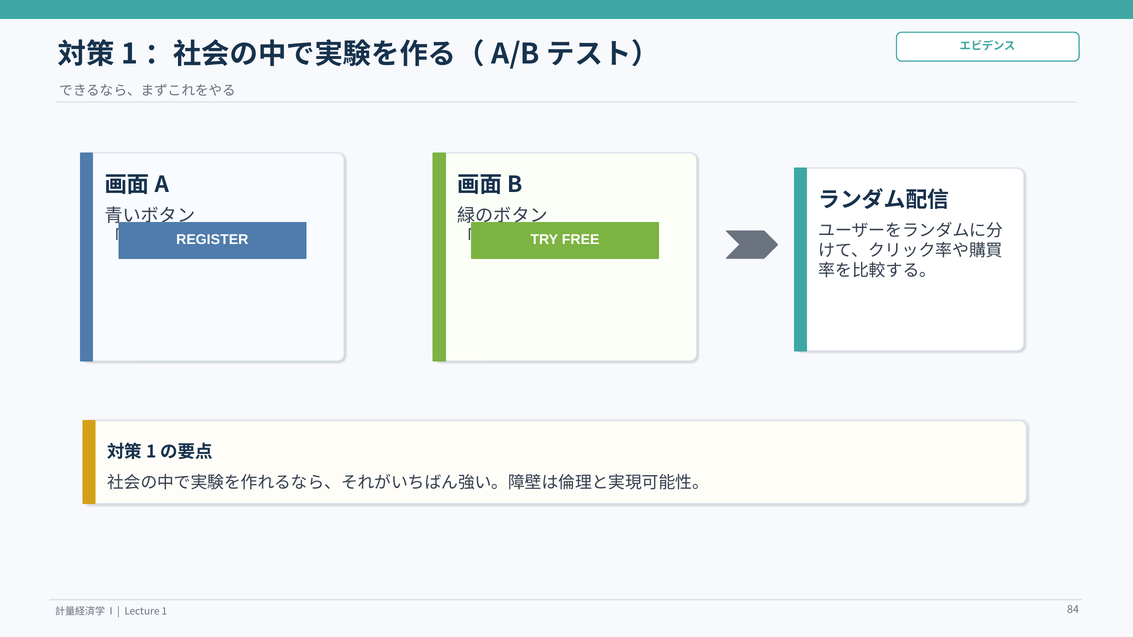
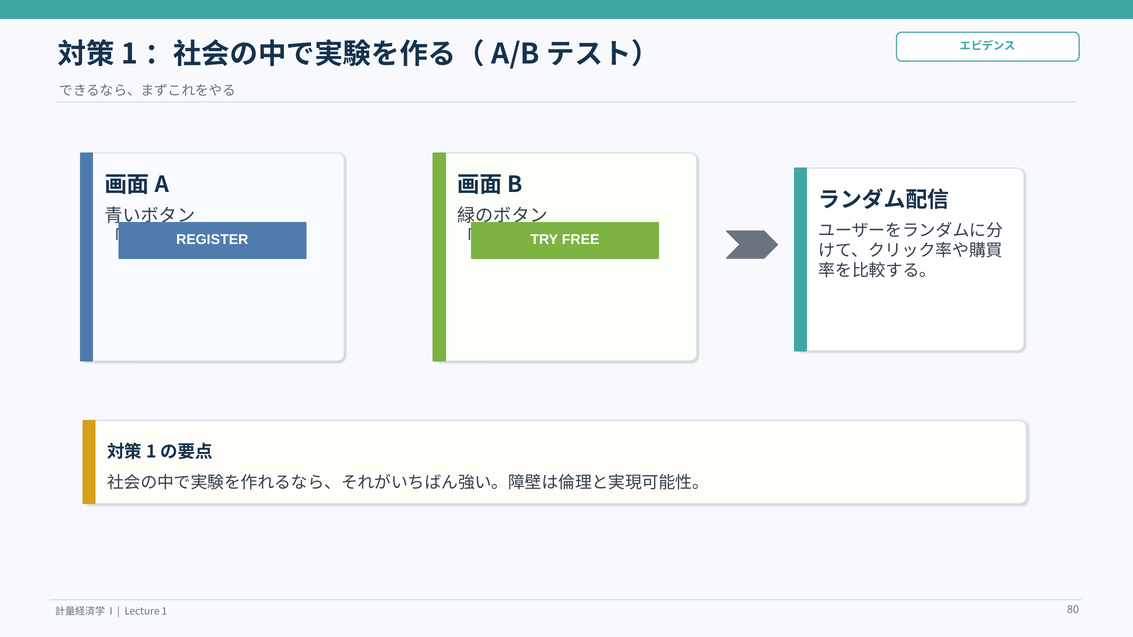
84: 84 -> 80
